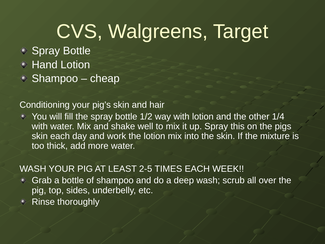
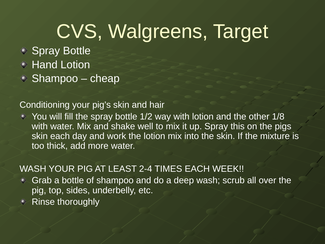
1/4: 1/4 -> 1/8
2-5: 2-5 -> 2-4
